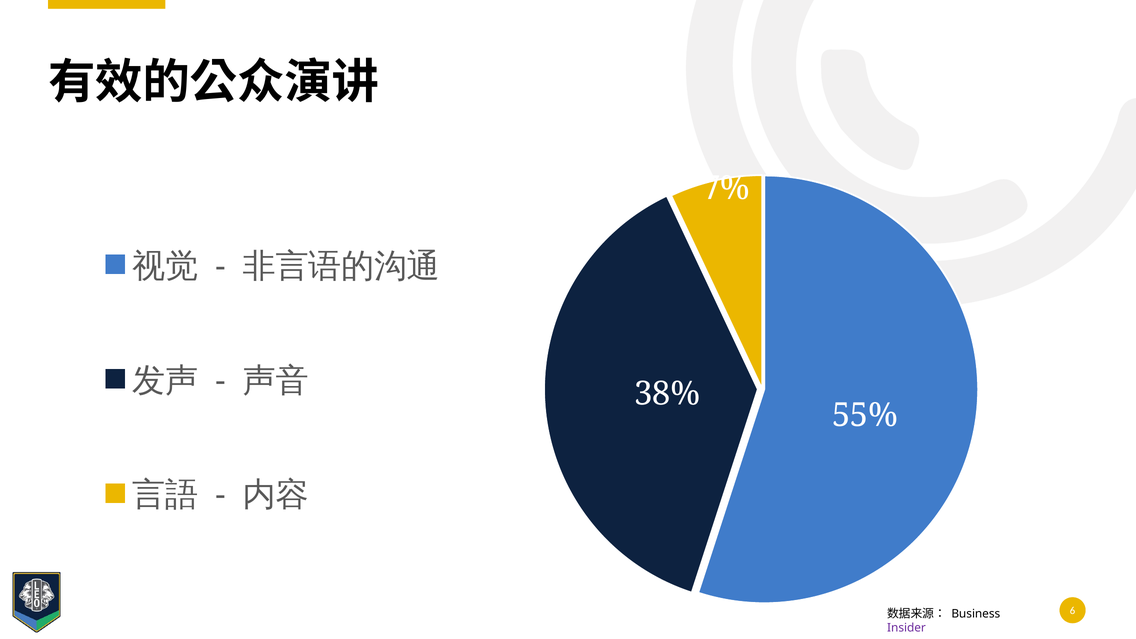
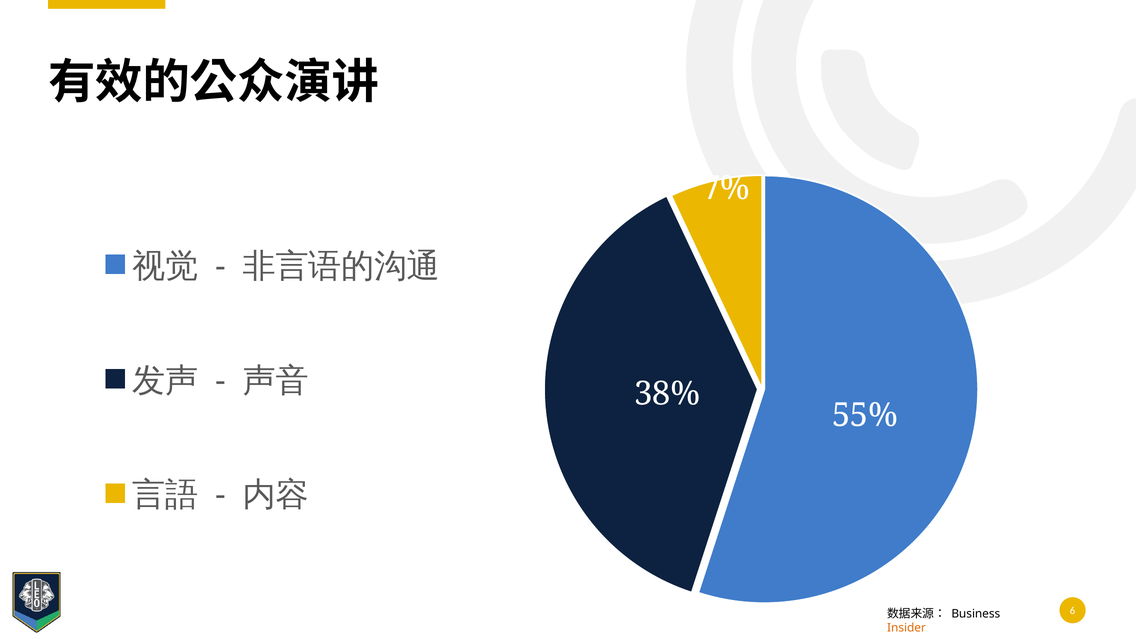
Insider colour: purple -> orange
